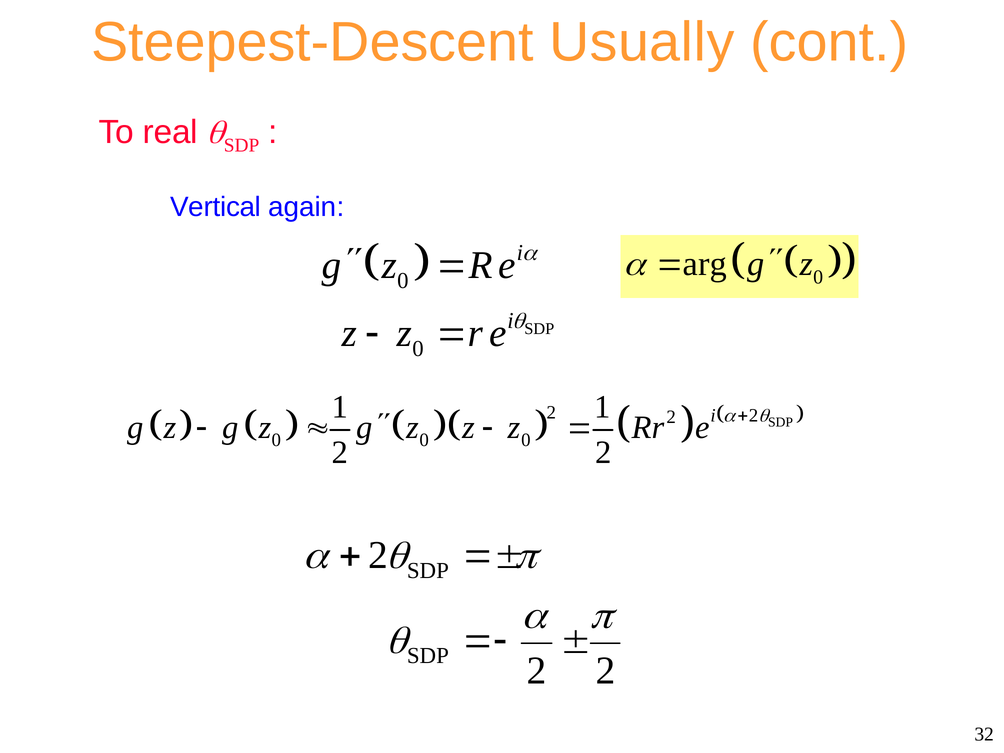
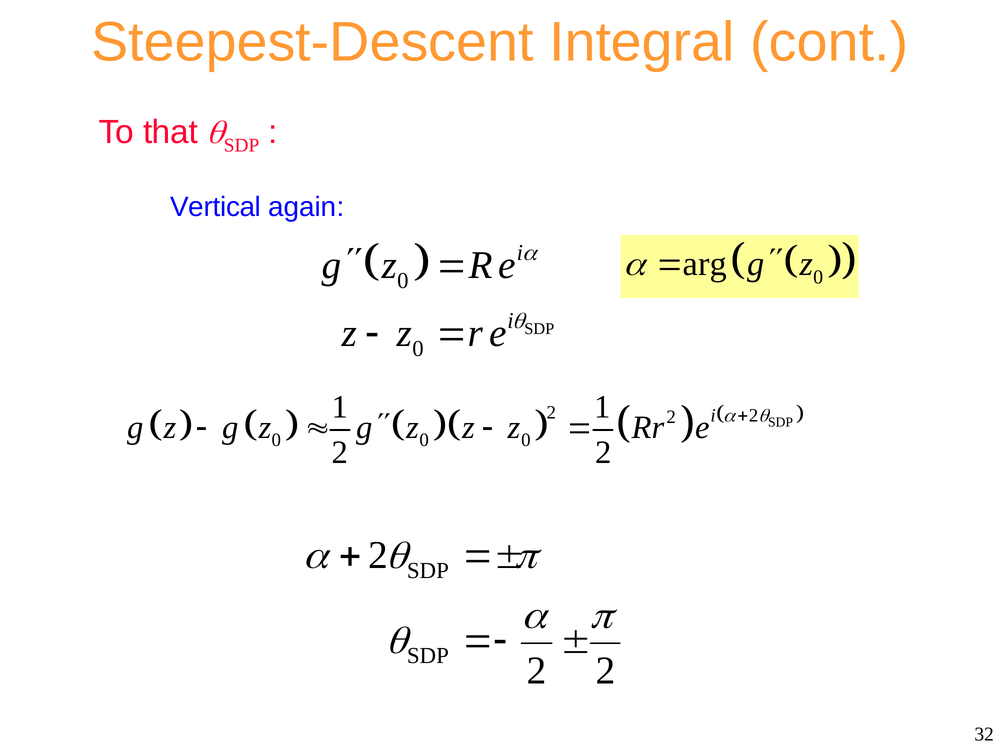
Usually: Usually -> Integral
real: real -> that
